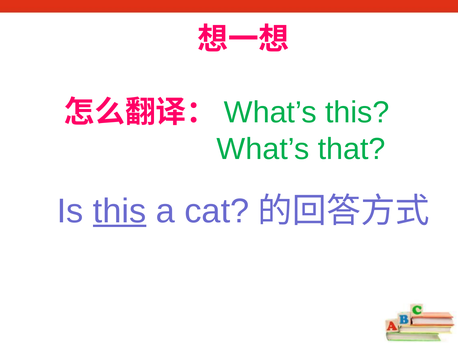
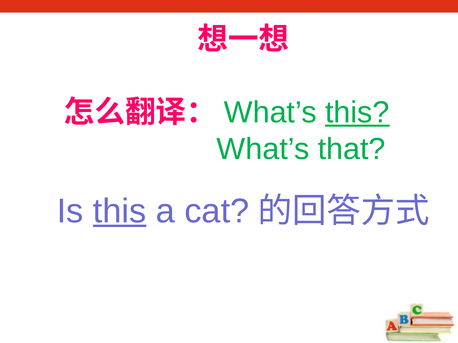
this at (357, 113) underline: none -> present
